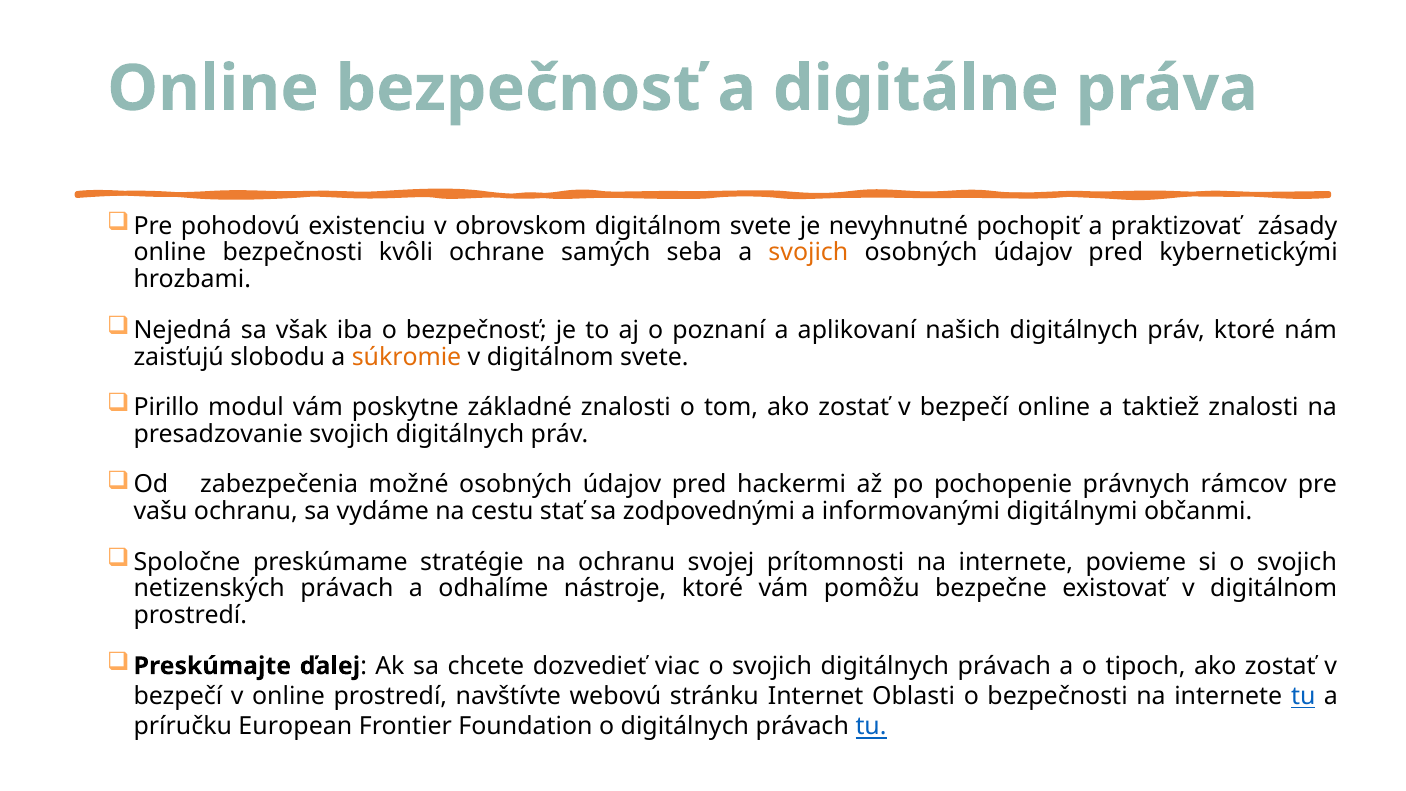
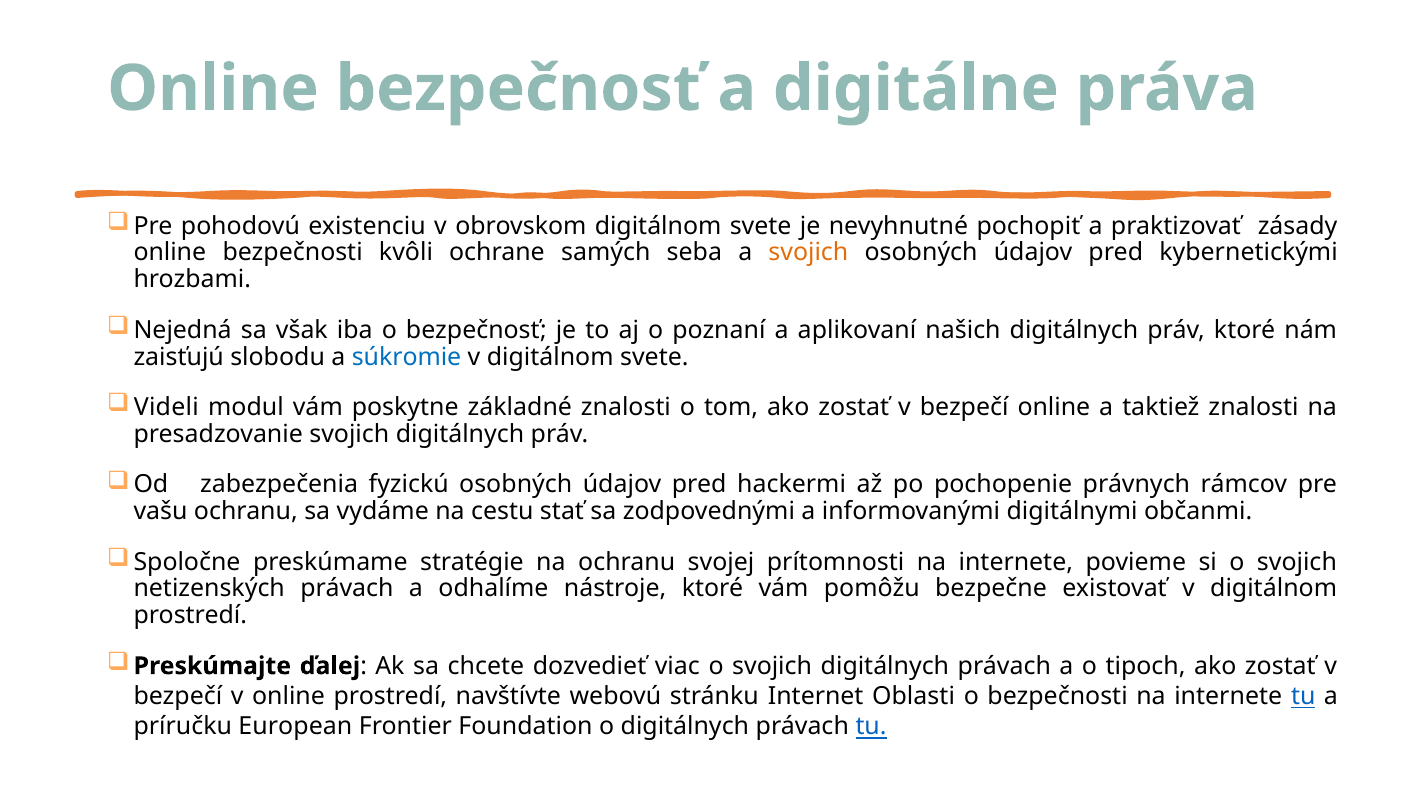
súkromie colour: orange -> blue
Pirillo: Pirillo -> Videli
možné: možné -> fyzickú
